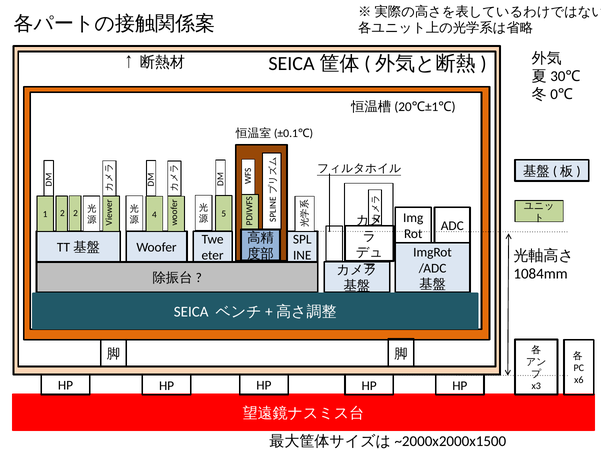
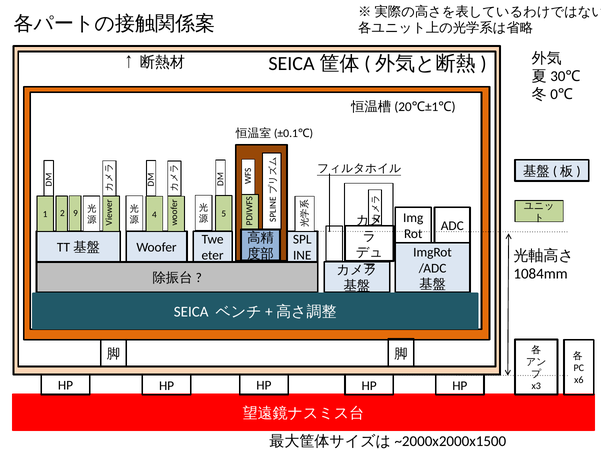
2 2: 2 -> 9
